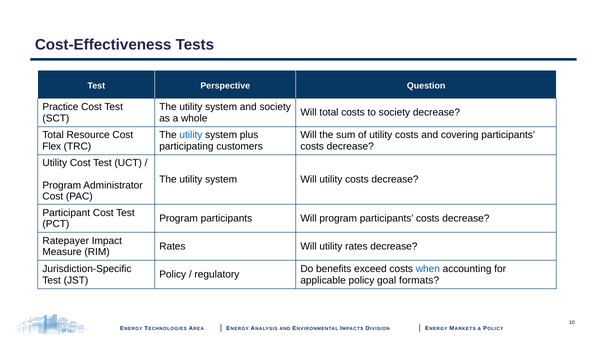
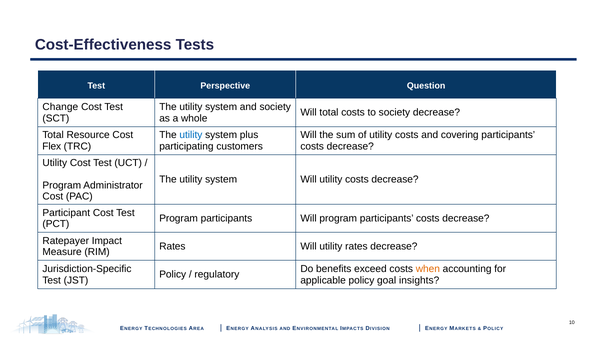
Practice: Practice -> Change
when colour: blue -> orange
formats: formats -> insights
